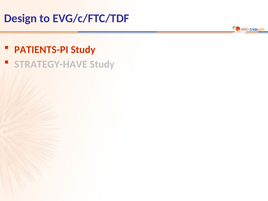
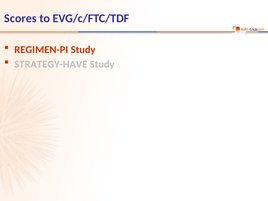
Design: Design -> Scores
PATIENTS-PI: PATIENTS-PI -> REGIMEN-PI
